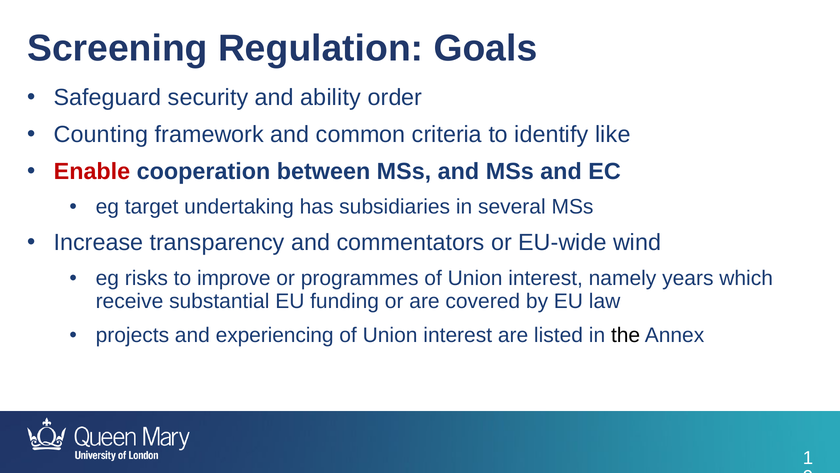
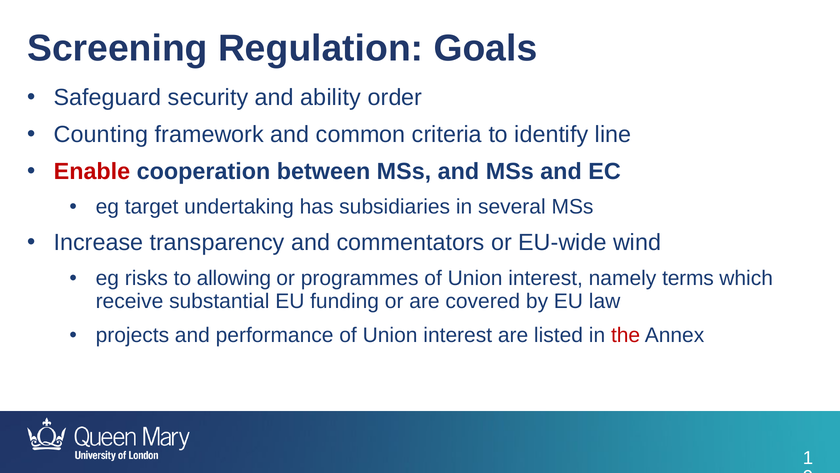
like: like -> line
improve: improve -> allowing
years: years -> terms
experiencing: experiencing -> performance
the colour: black -> red
